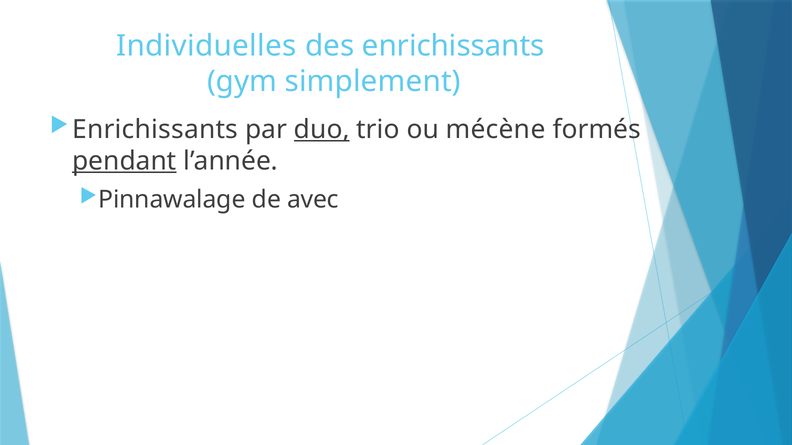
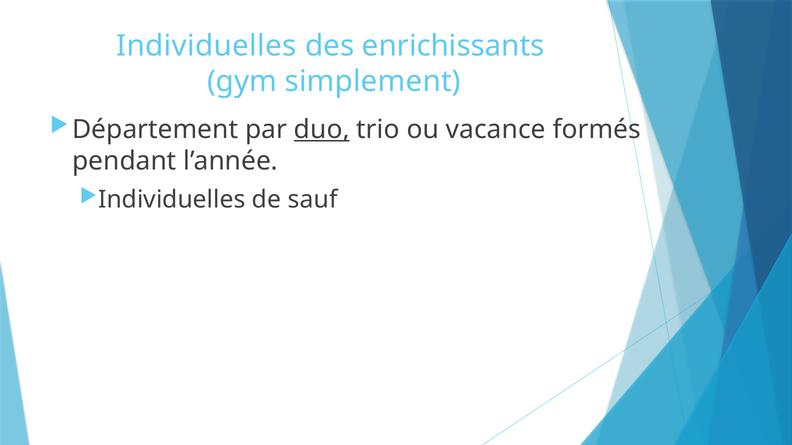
Enrichissants at (155, 129): Enrichissants -> Département
mécène: mécène -> vacance
pendant underline: present -> none
Pinnawalage at (172, 200): Pinnawalage -> Individuelles
avec: avec -> sauf
